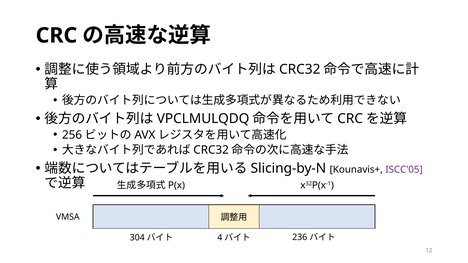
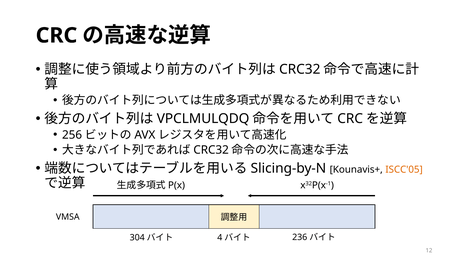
ISCC'05 colour: purple -> orange
